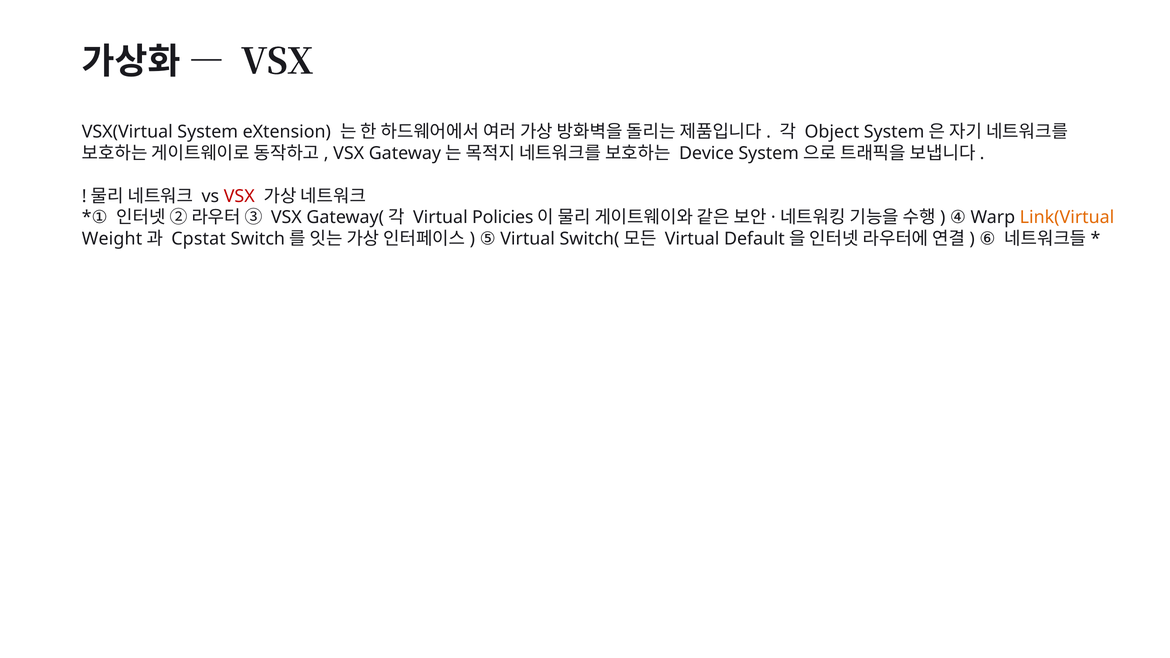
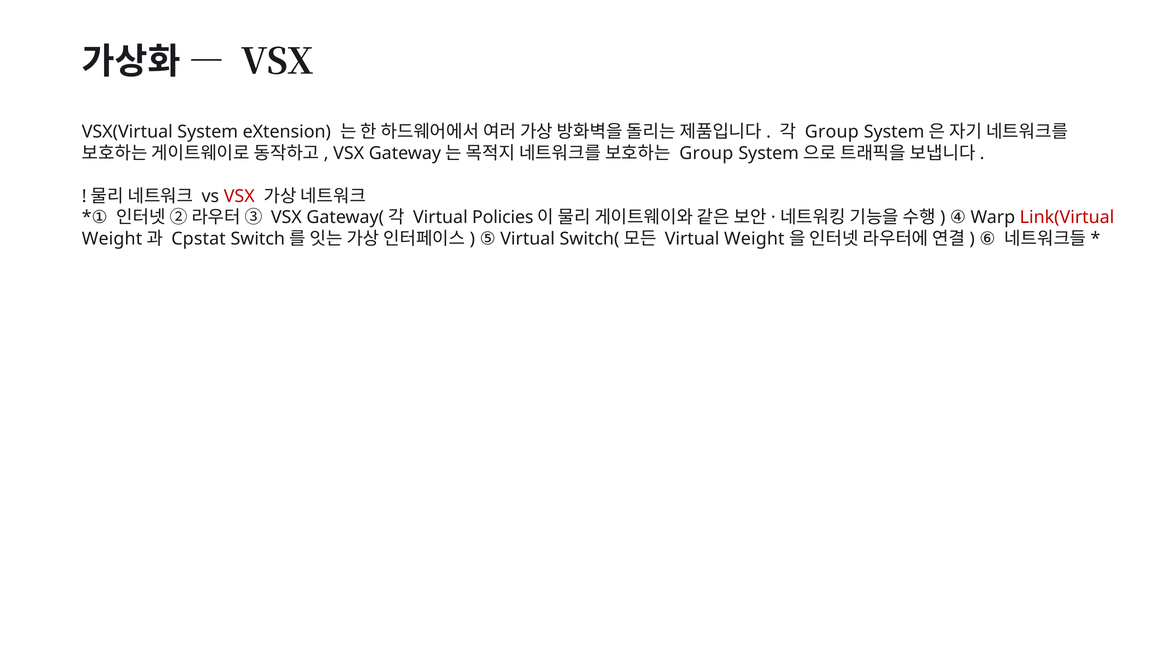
Object at (832, 132): Object -> Group
Device at (706, 153): Device -> Group
Link(Virtual colour: orange -> red
Virtual Default: Default -> Weight
